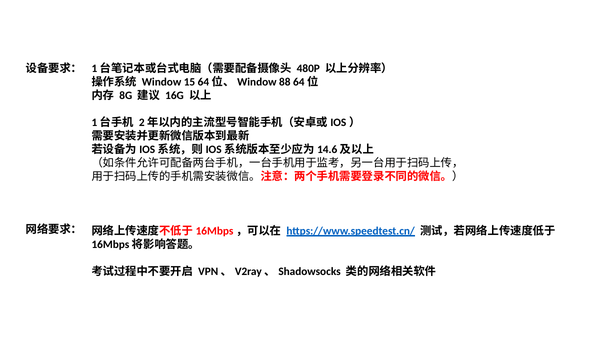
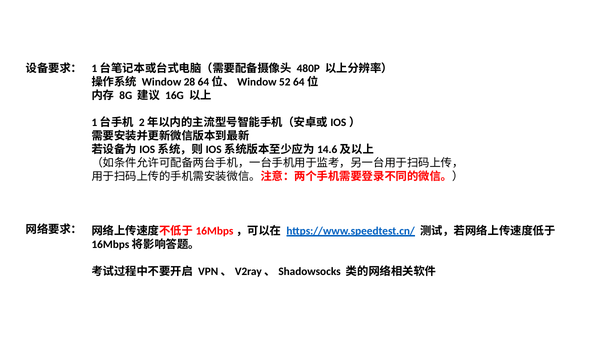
15: 15 -> 28
88: 88 -> 52
